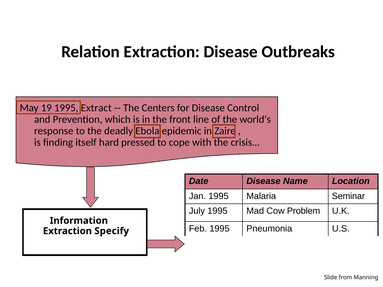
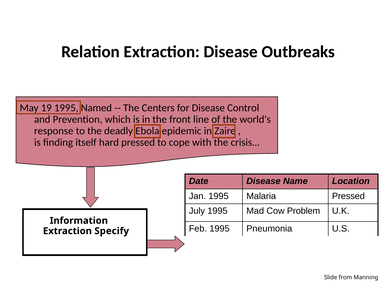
Extract: Extract -> Named
Malaria Seminar: Seminar -> Pressed
